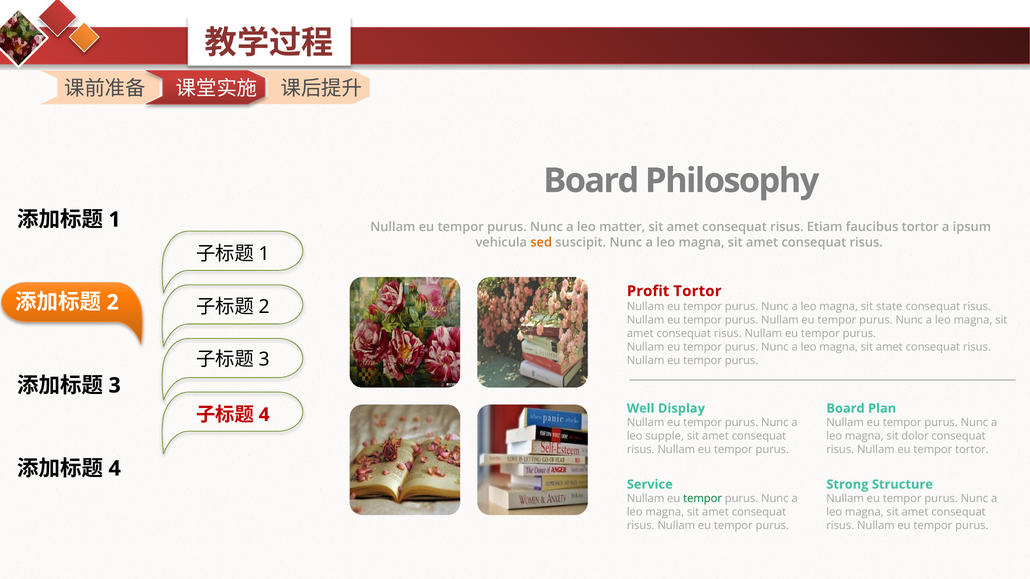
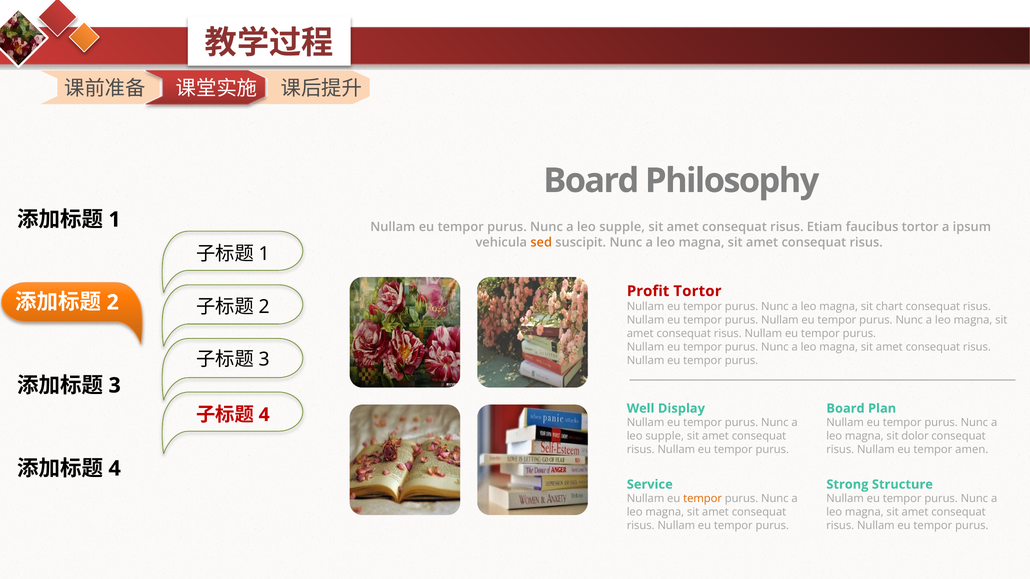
matter at (622, 227): matter -> supple
state: state -> chart
tempor tortor: tortor -> amen
tempor at (703, 499) colour: green -> orange
